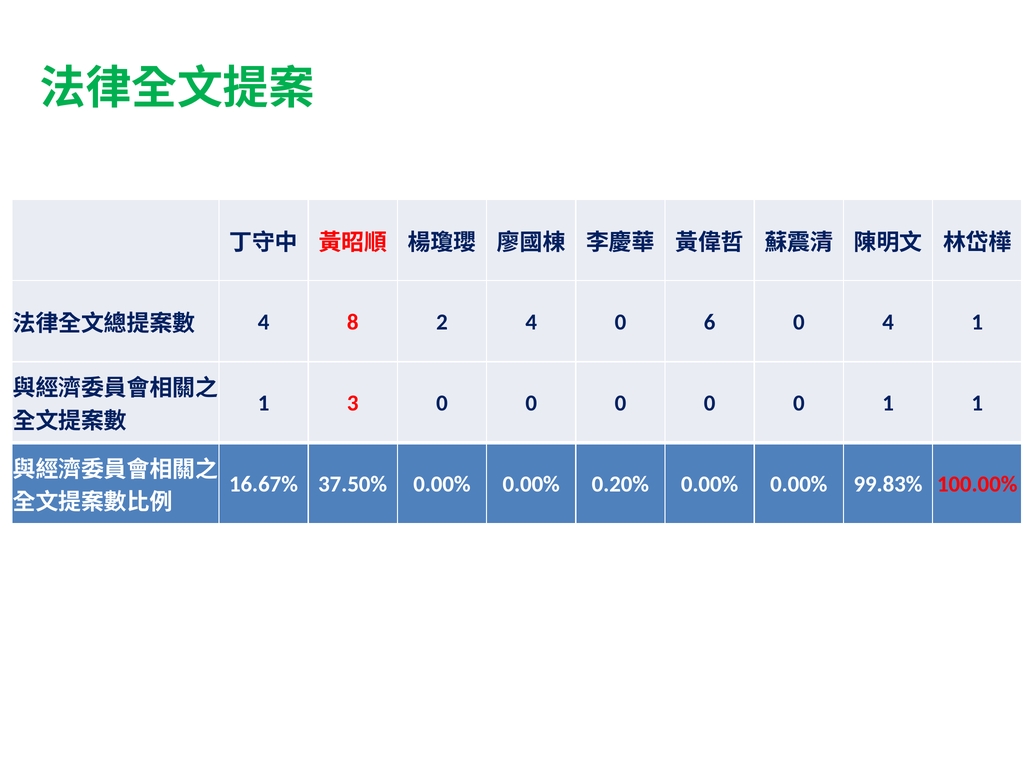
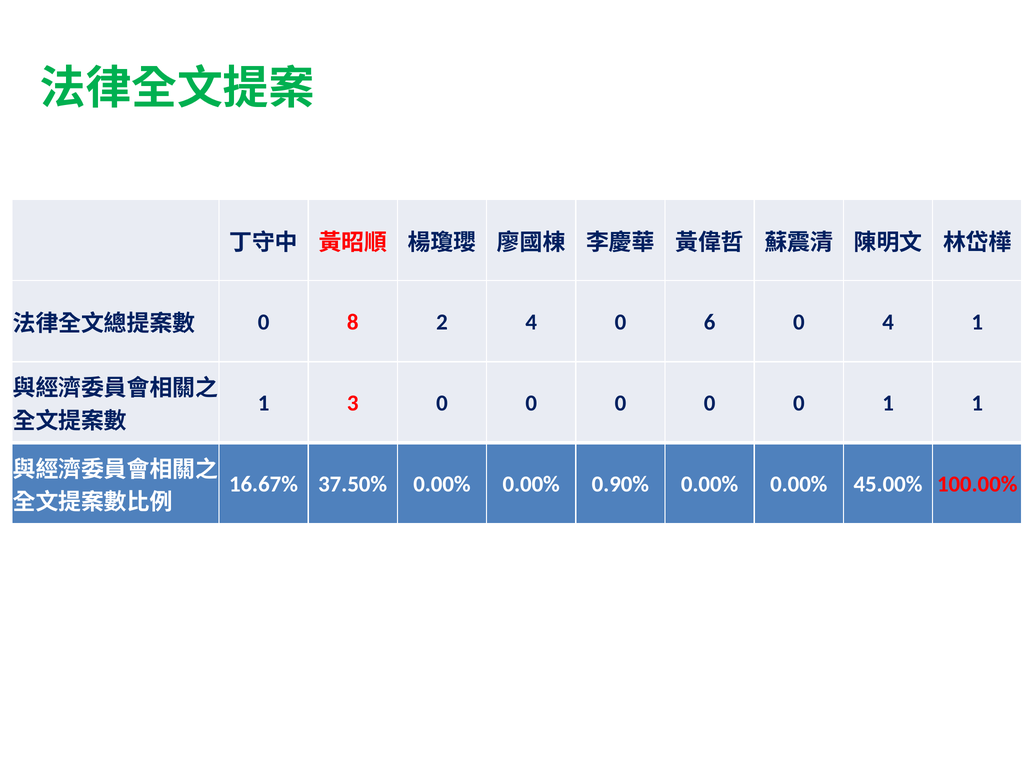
4 at (264, 322): 4 -> 0
0.20%: 0.20% -> 0.90%
99.83%: 99.83% -> 45.00%
